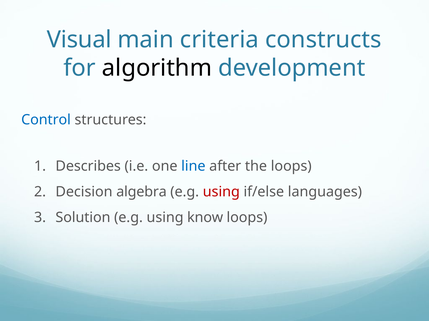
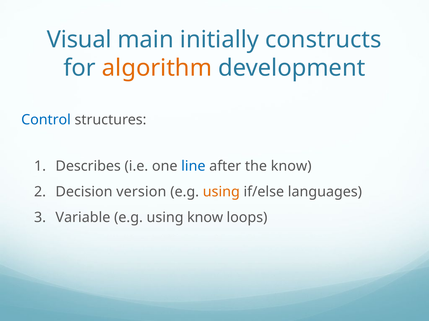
criteria: criteria -> initially
algorithm colour: black -> orange
the loops: loops -> know
algebra: algebra -> version
using at (221, 192) colour: red -> orange
Solution: Solution -> Variable
